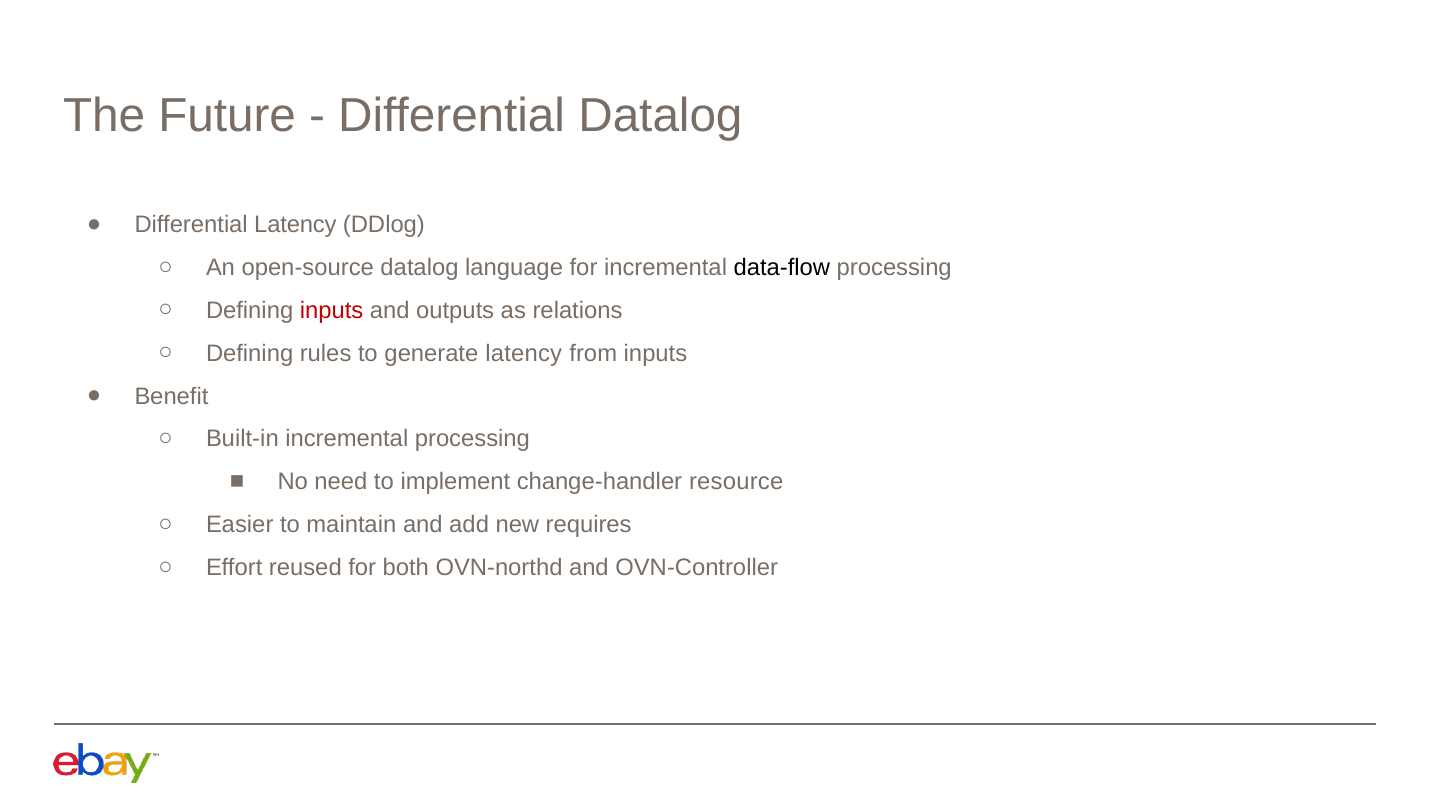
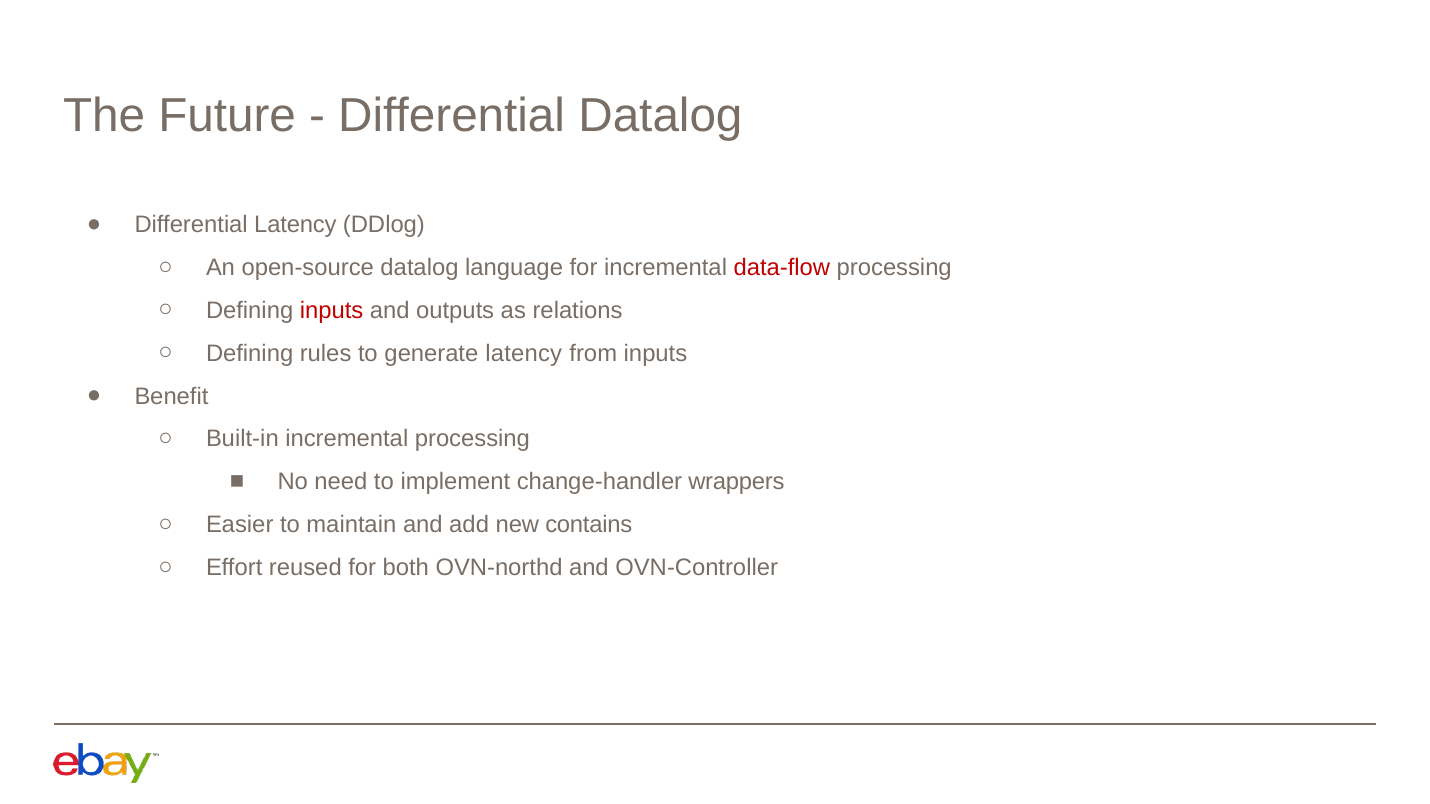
data-flow colour: black -> red
resource: resource -> wrappers
requires: requires -> contains
